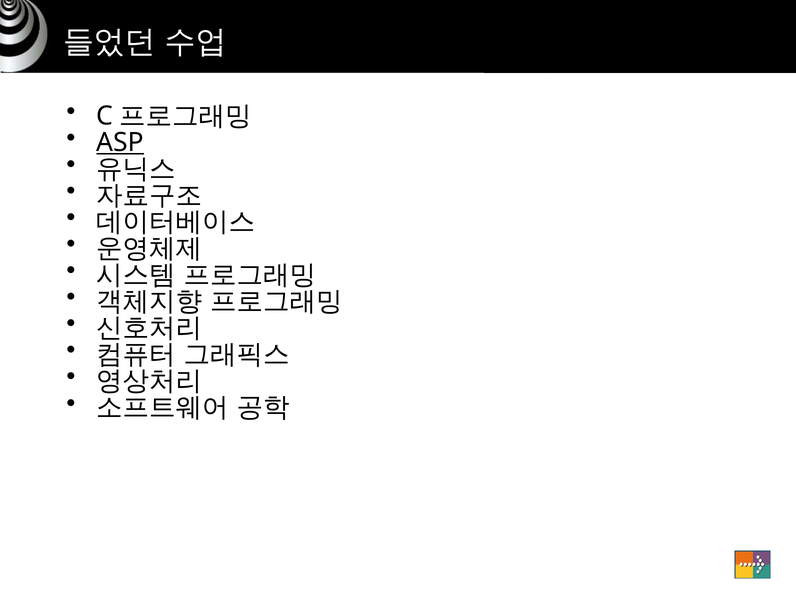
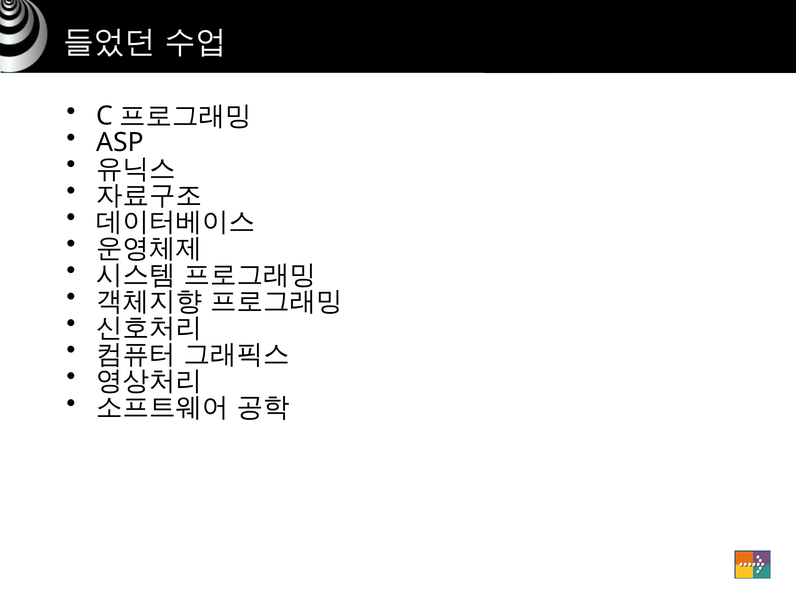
ASP underline: present -> none
